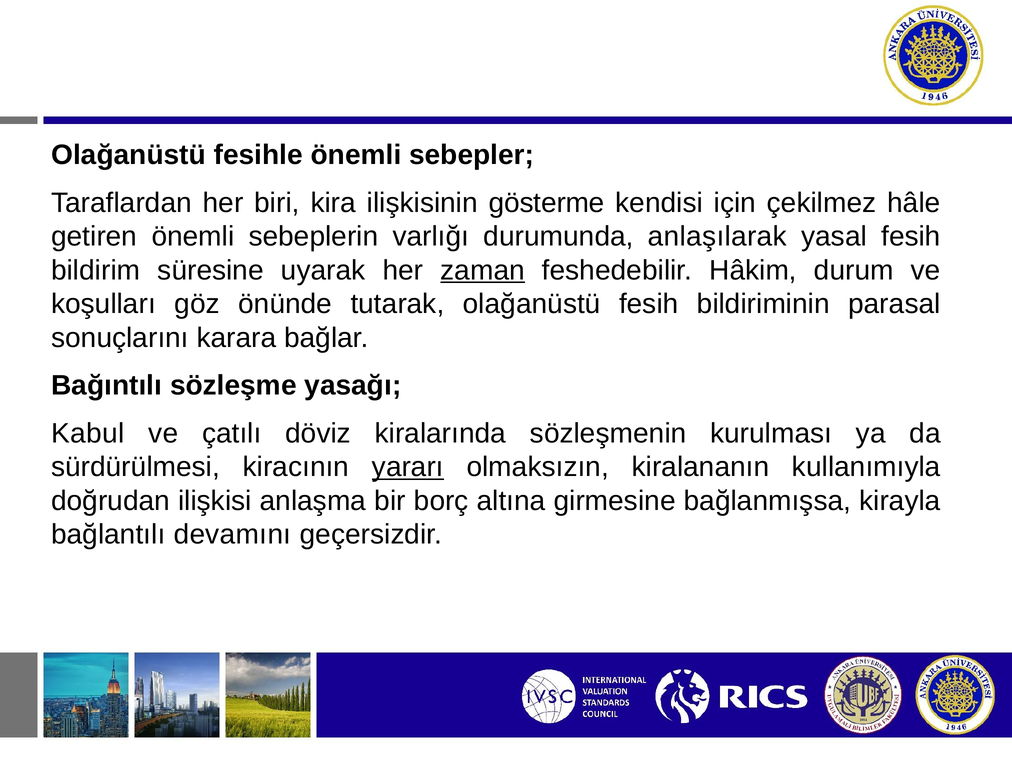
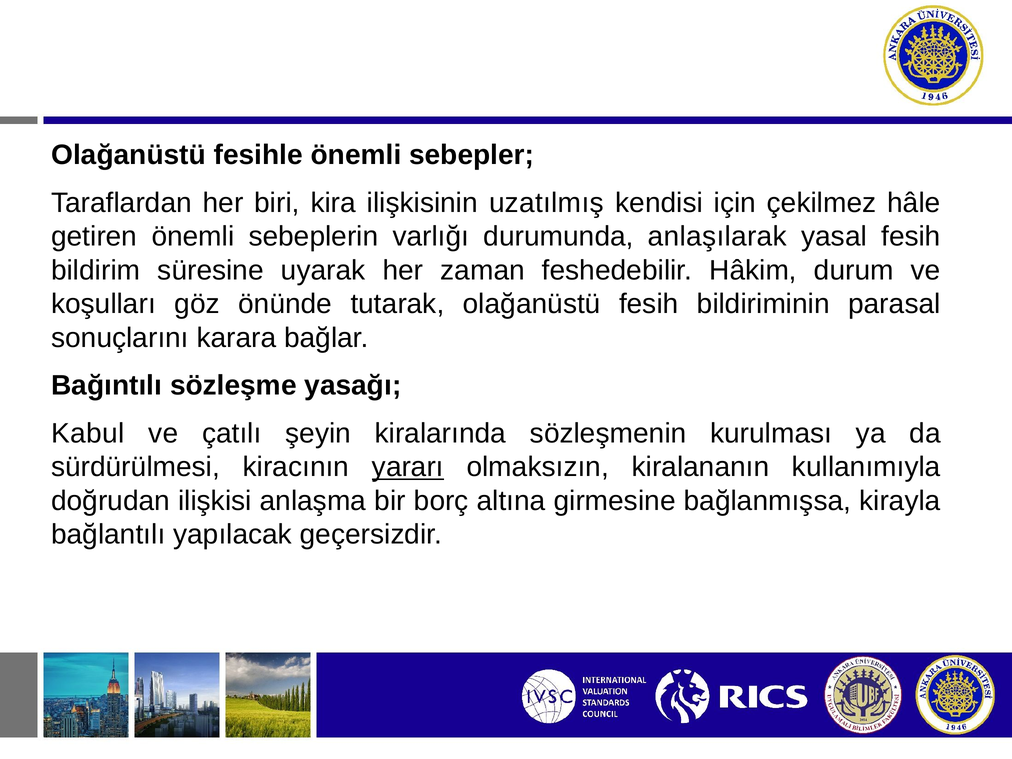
gösterme: gösterme -> uzatılmış
zaman underline: present -> none
döviz: döviz -> şeyin
devamını: devamını -> yapılacak
